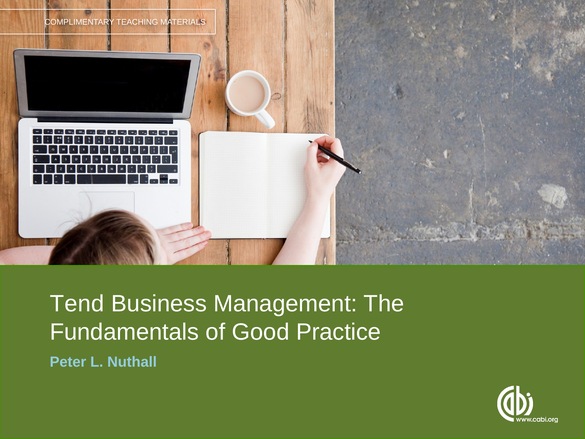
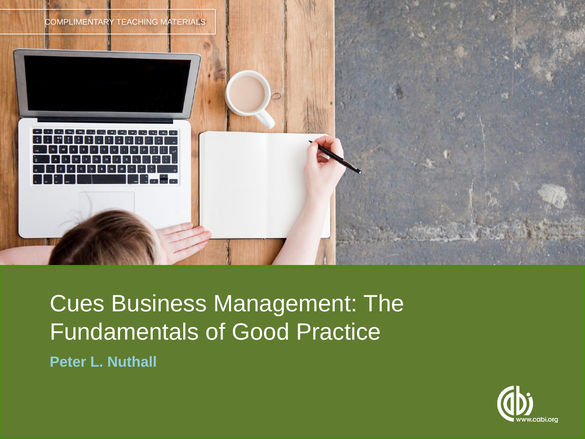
Tend: Tend -> Cues
